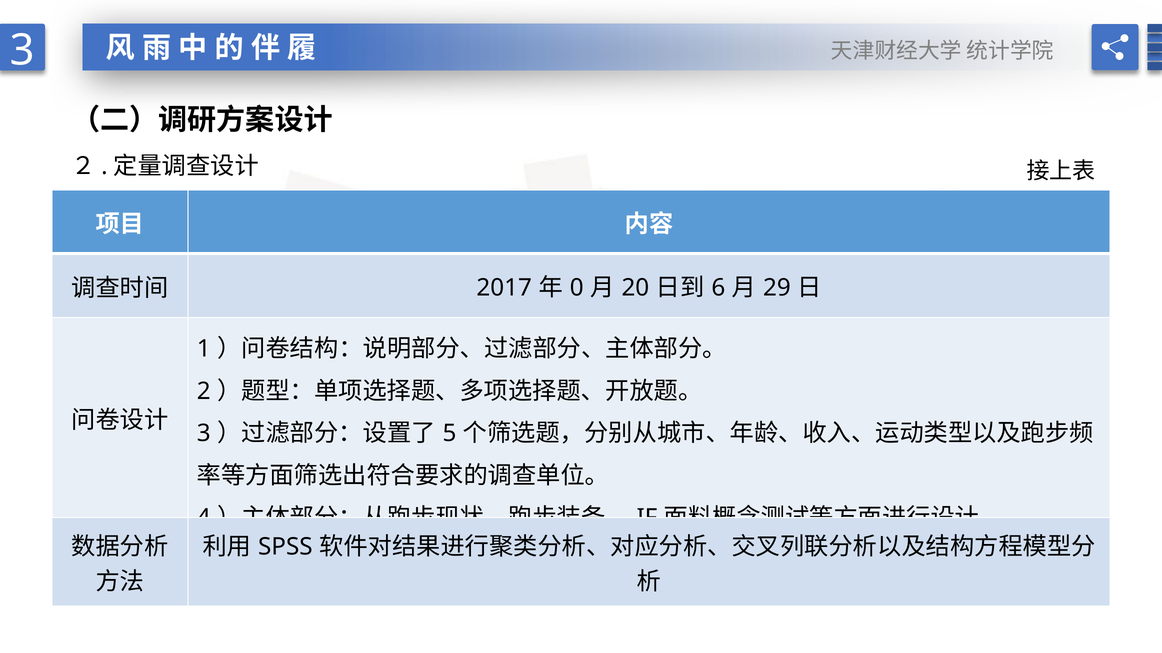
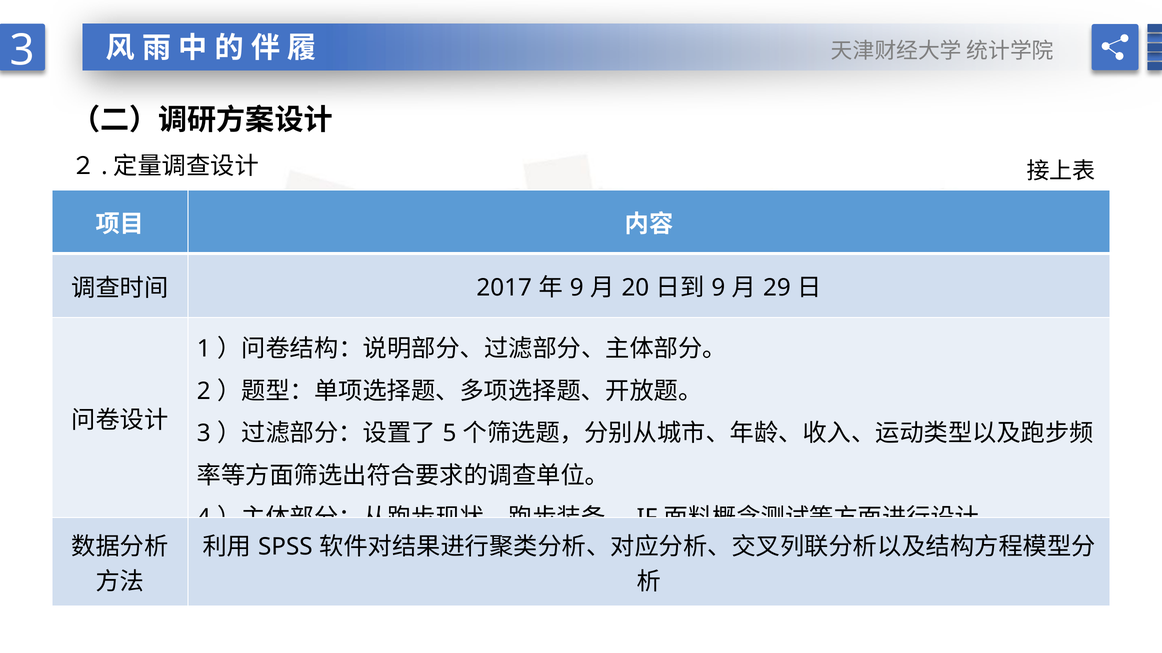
0 at (577, 288): 0 -> 9
6 at (718, 288): 6 -> 9
